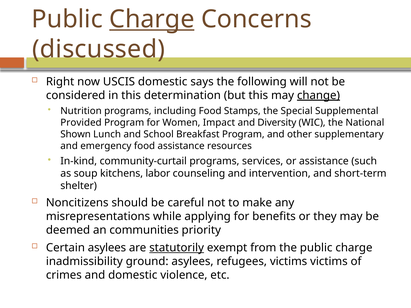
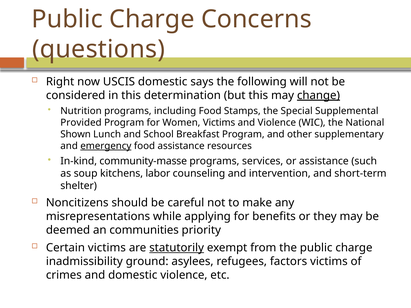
Charge at (152, 19) underline: present -> none
discussed: discussed -> questions
Women Impact: Impact -> Victims
and Diversity: Diversity -> Violence
emergency underline: none -> present
community-curtail: community-curtail -> community-masse
Certain asylees: asylees -> victims
refugees victims: victims -> factors
